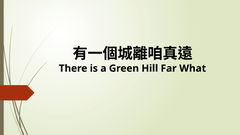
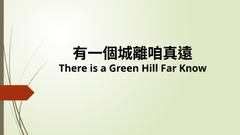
What: What -> Know
